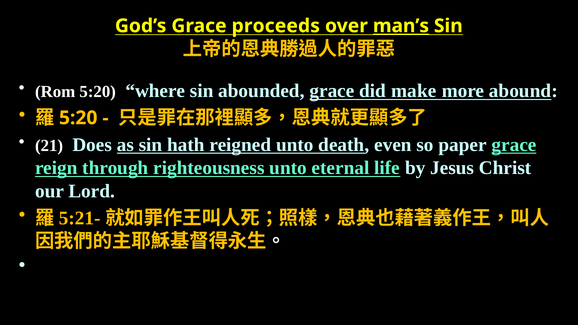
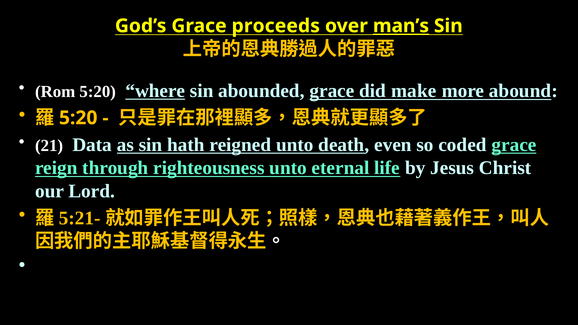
where underline: none -> present
Does: Does -> Data
paper: paper -> coded
